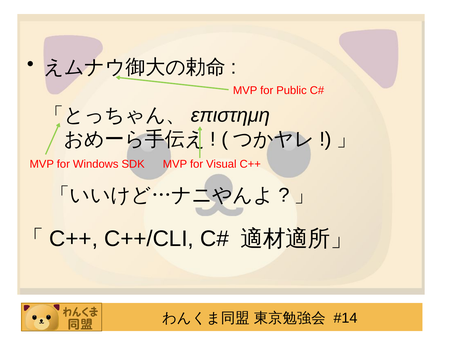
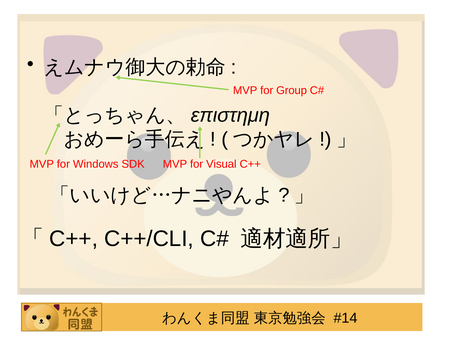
Public: Public -> Group
